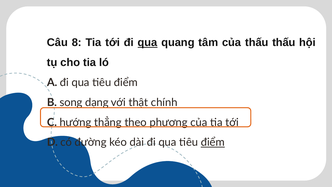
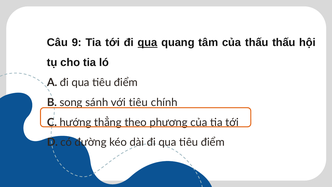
8: 8 -> 9
dạng: dạng -> sánh
với thật: thật -> tiêu
điểm at (213, 142) underline: present -> none
